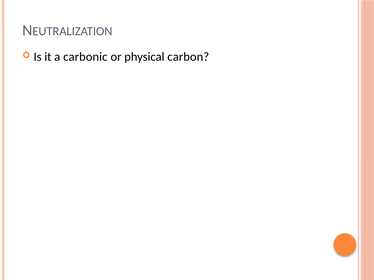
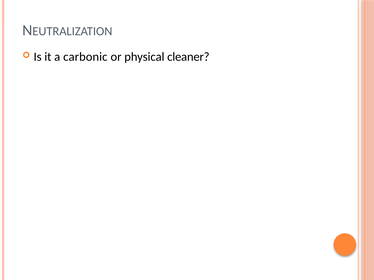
carbon: carbon -> cleaner
